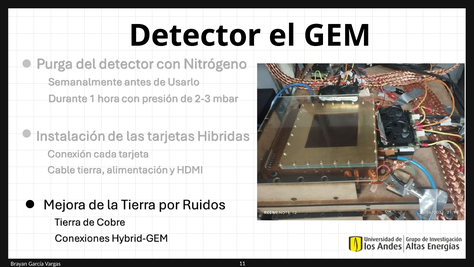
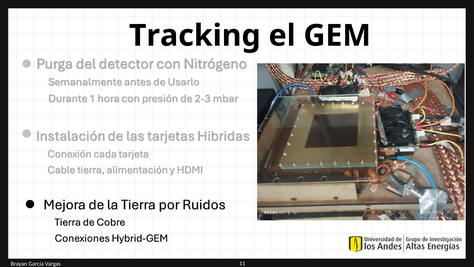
Detector: Detector -> Tracking
